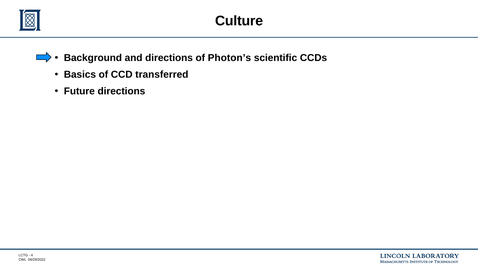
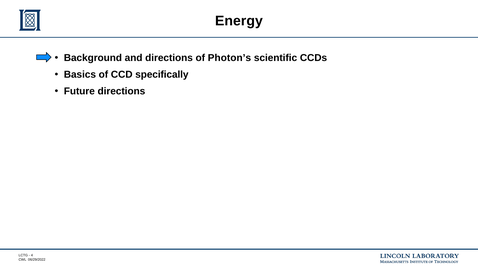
Culture: Culture -> Energy
transferred: transferred -> specifically
